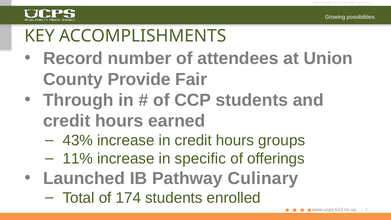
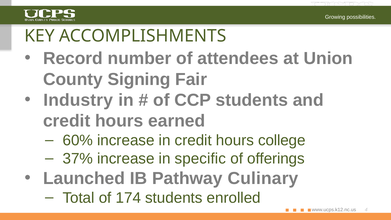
Provide: Provide -> Signing
Through: Through -> Industry
43%: 43% -> 60%
groups: groups -> college
11%: 11% -> 37%
